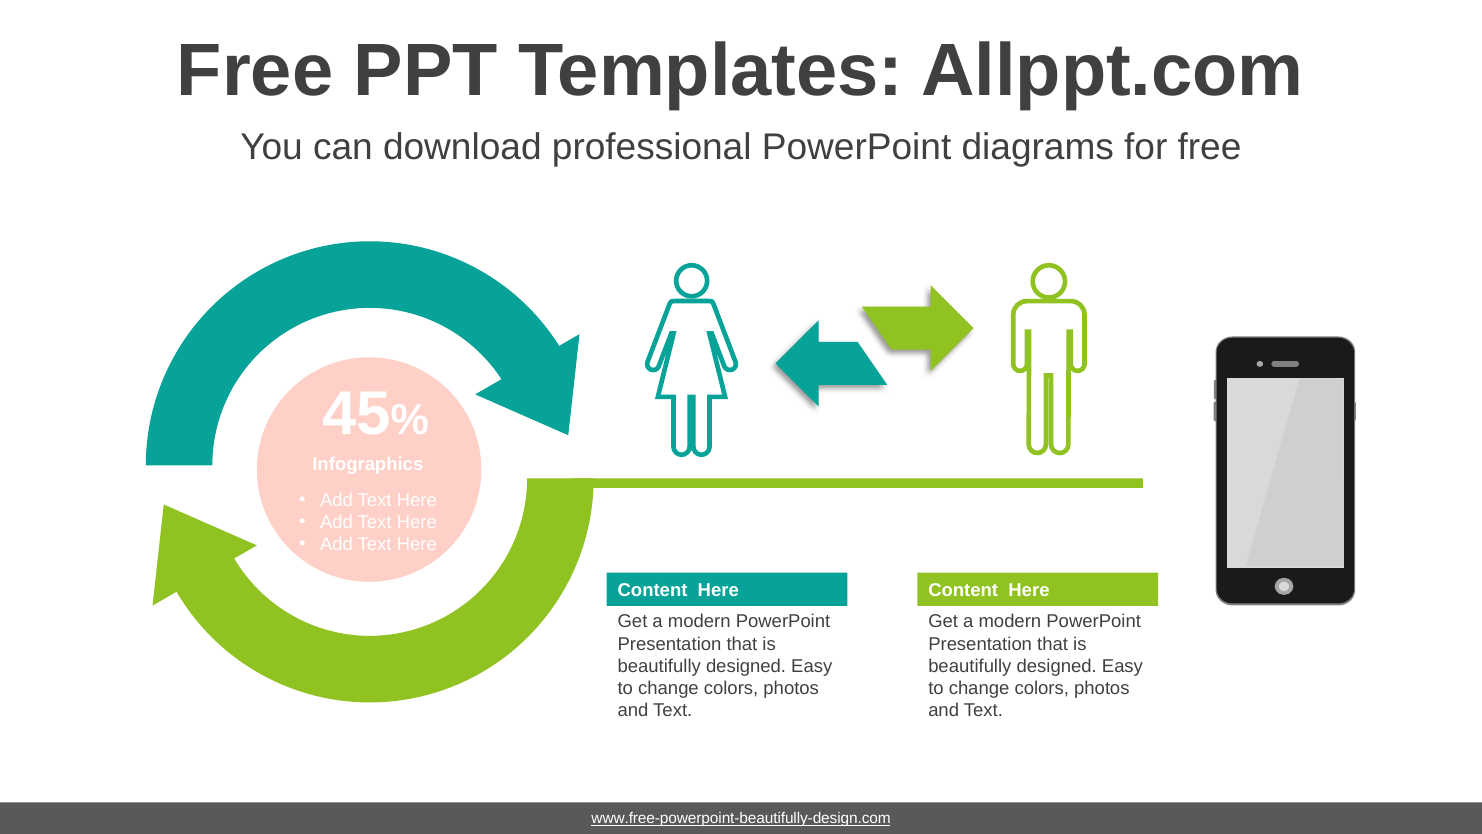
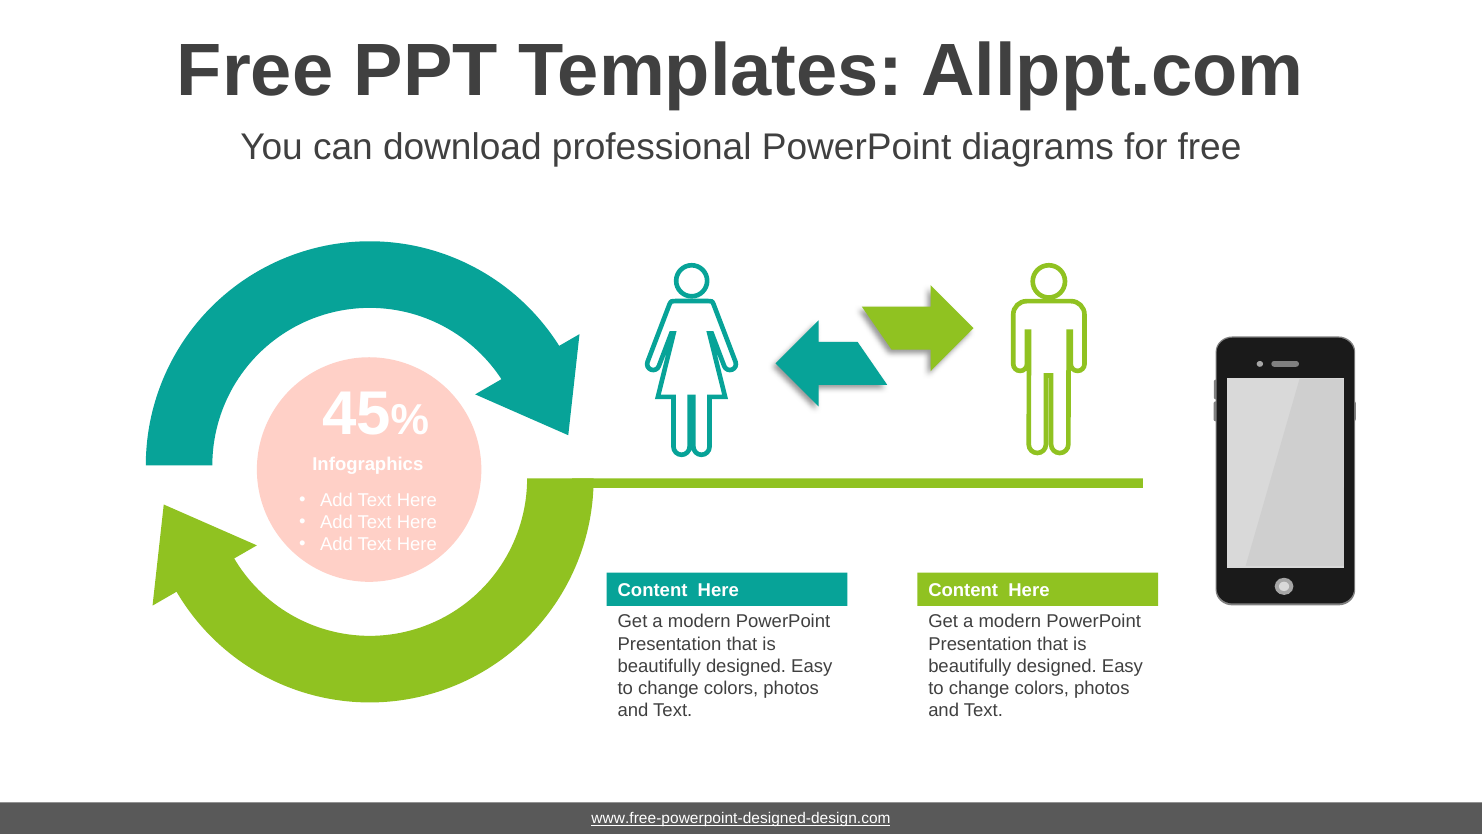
www.free-powerpoint-beautifully-design.com: www.free-powerpoint-beautifully-design.com -> www.free-powerpoint-designed-design.com
